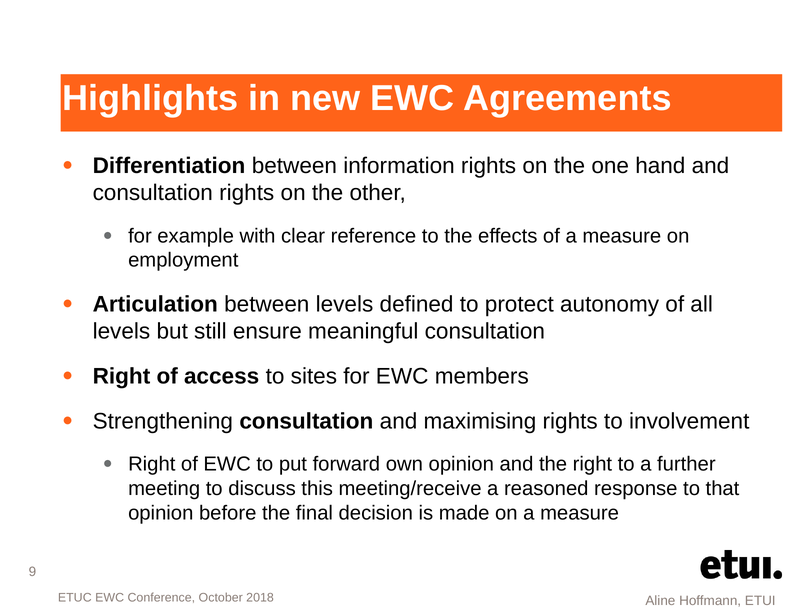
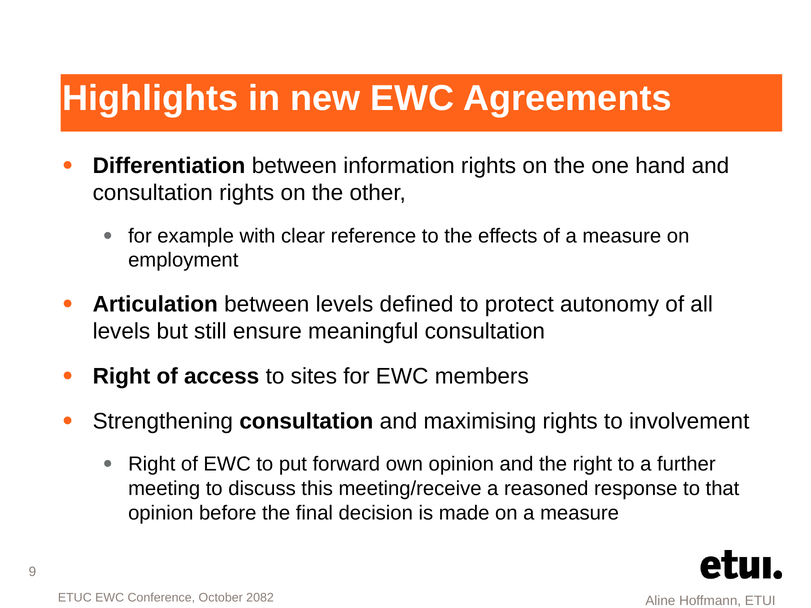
2018: 2018 -> 2082
